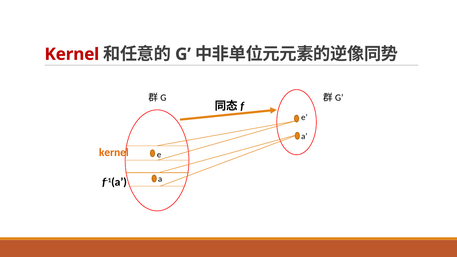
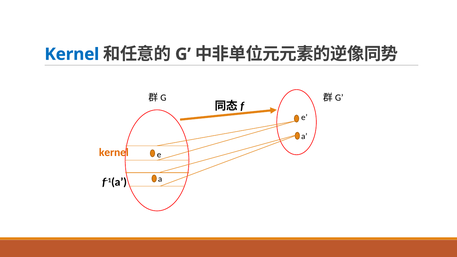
Kernel at (72, 54) colour: red -> blue
